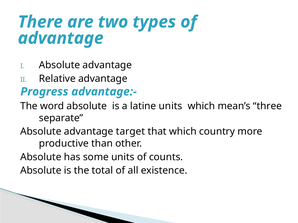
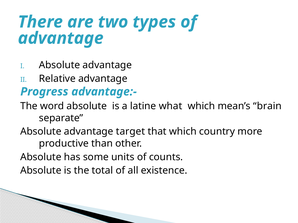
latine units: units -> what
three: three -> brain
